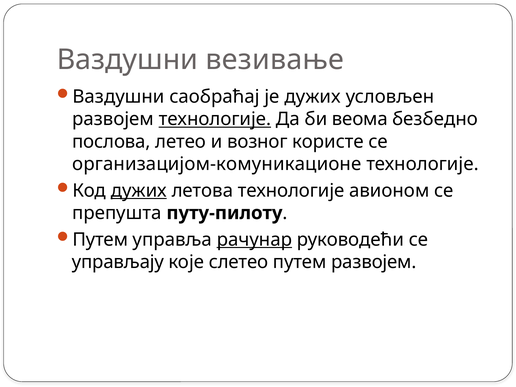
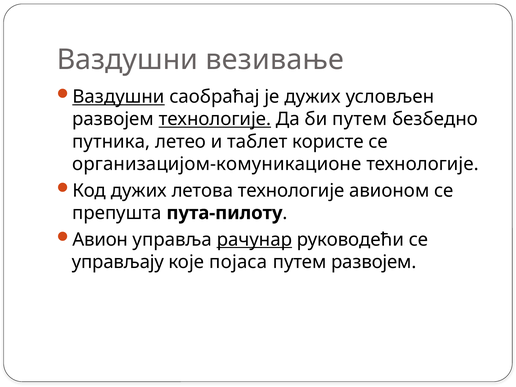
Ваздушни at (119, 97) underline: none -> present
би веома: веома -> путем
послова: послова -> путника
возног: возног -> таблет
дужих at (139, 191) underline: present -> none
путу-пилоту: путу-пилоту -> пута-пилоту
Путем at (100, 240): Путем -> Авион
слетео: слетео -> појаса
